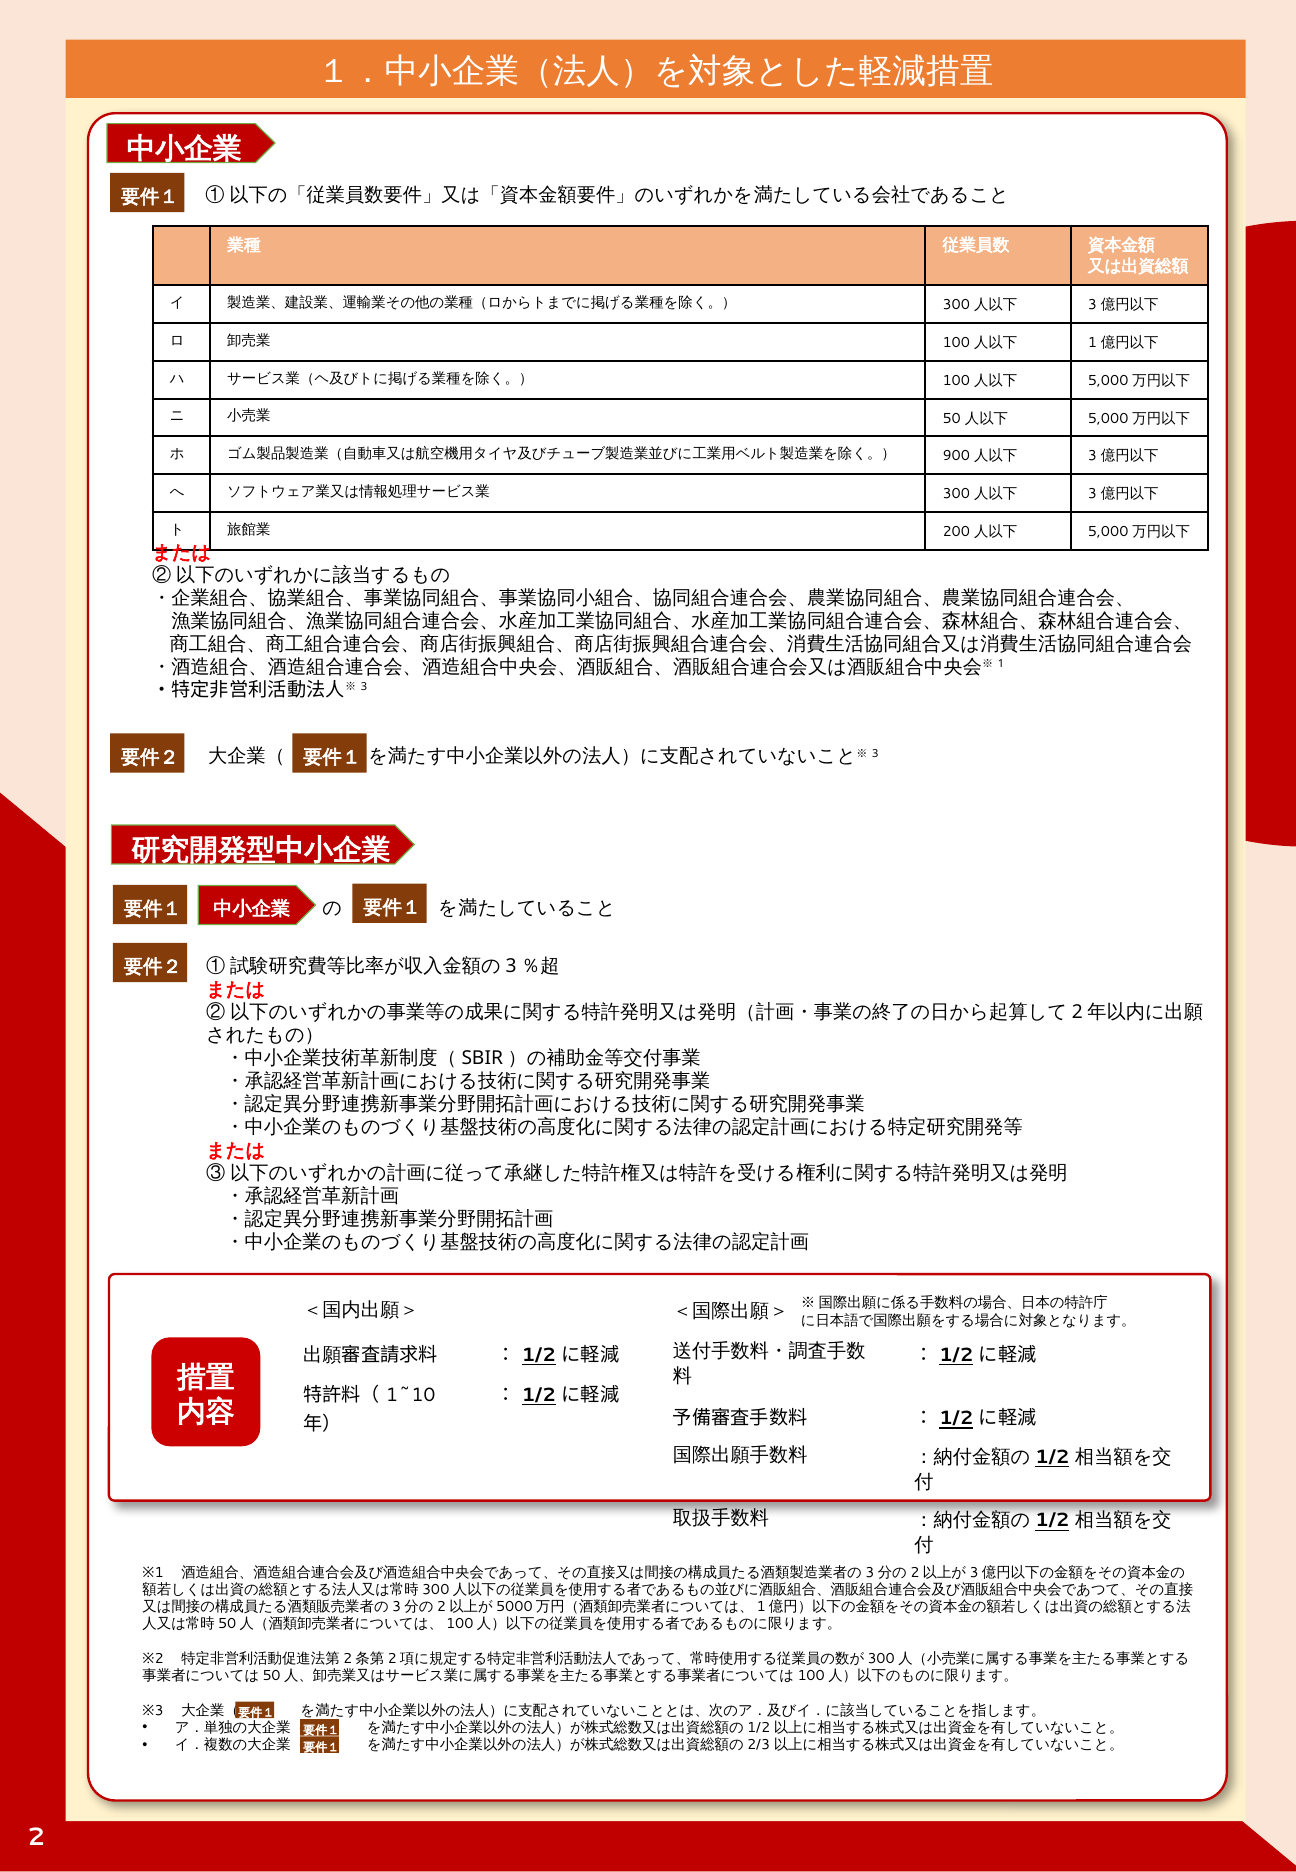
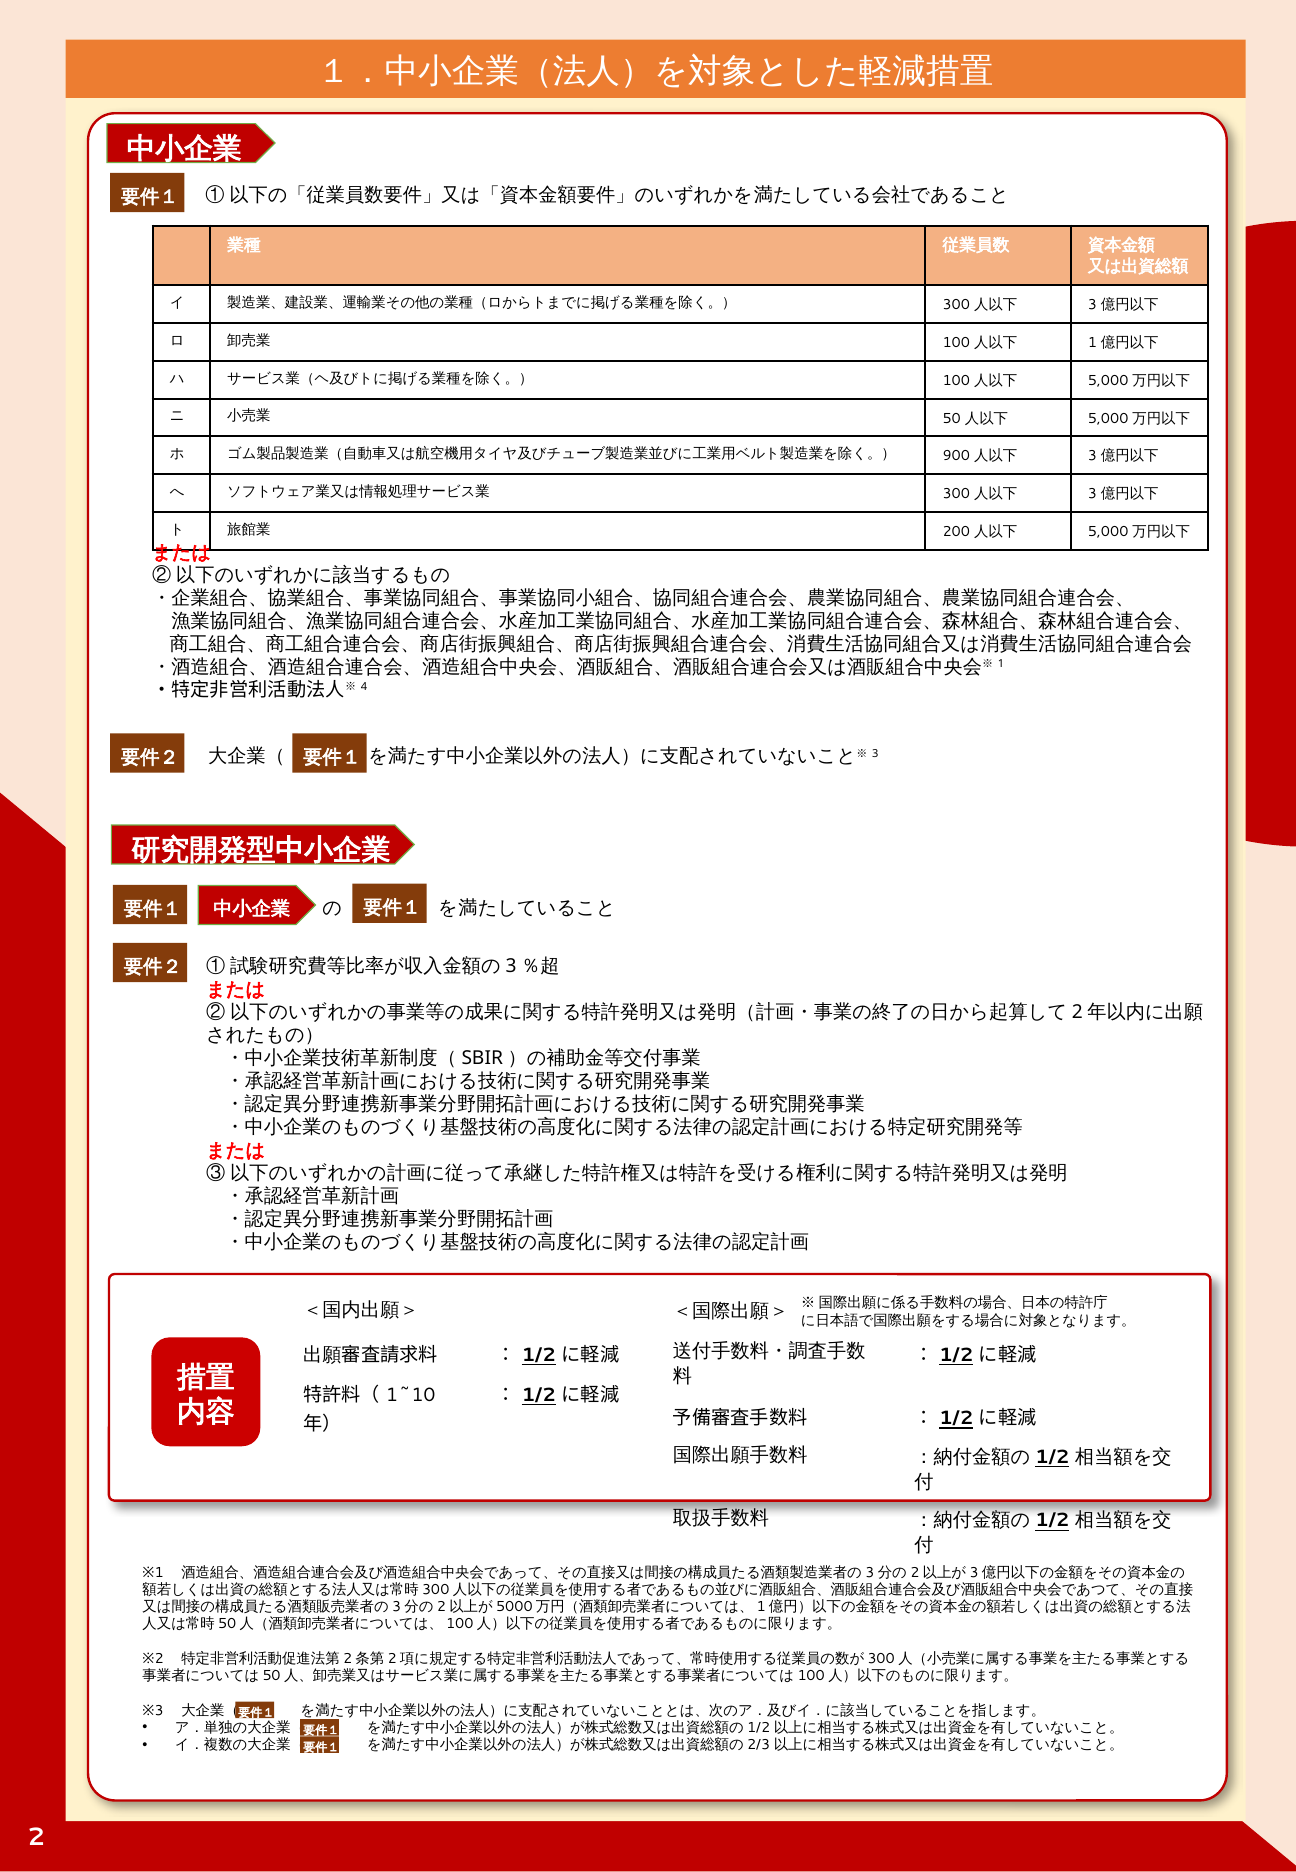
3 at (364, 687): 3 -> 4
